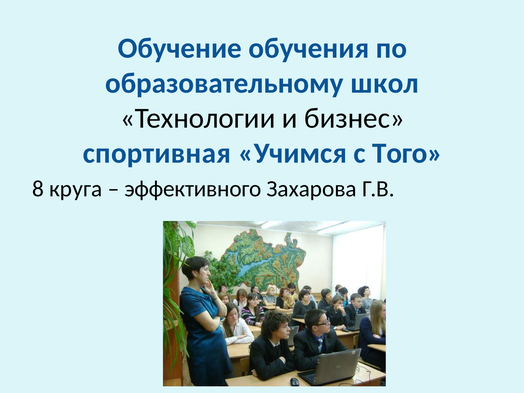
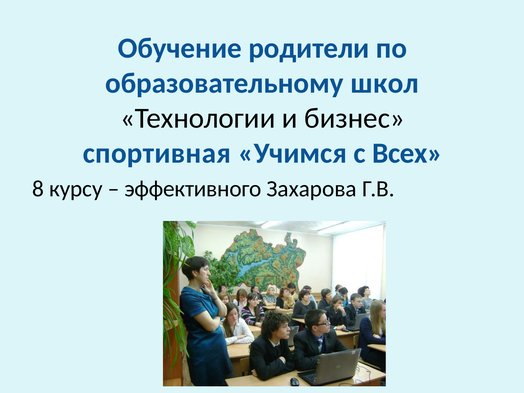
обучения: обучения -> родители
Того: Того -> Всех
круга: круга -> курсу
